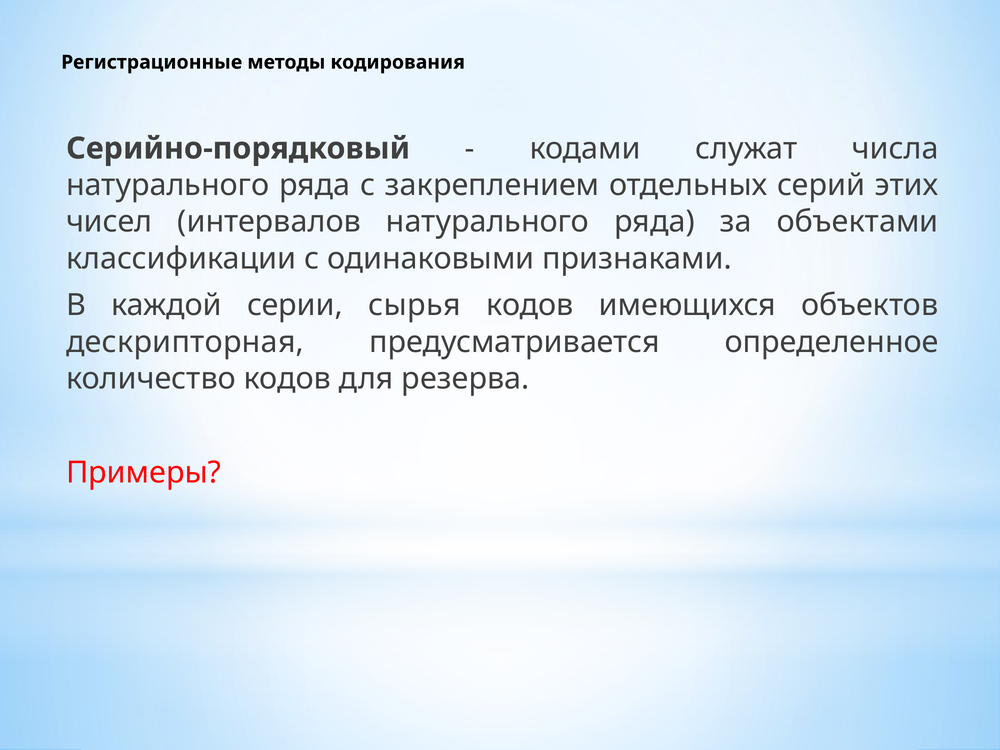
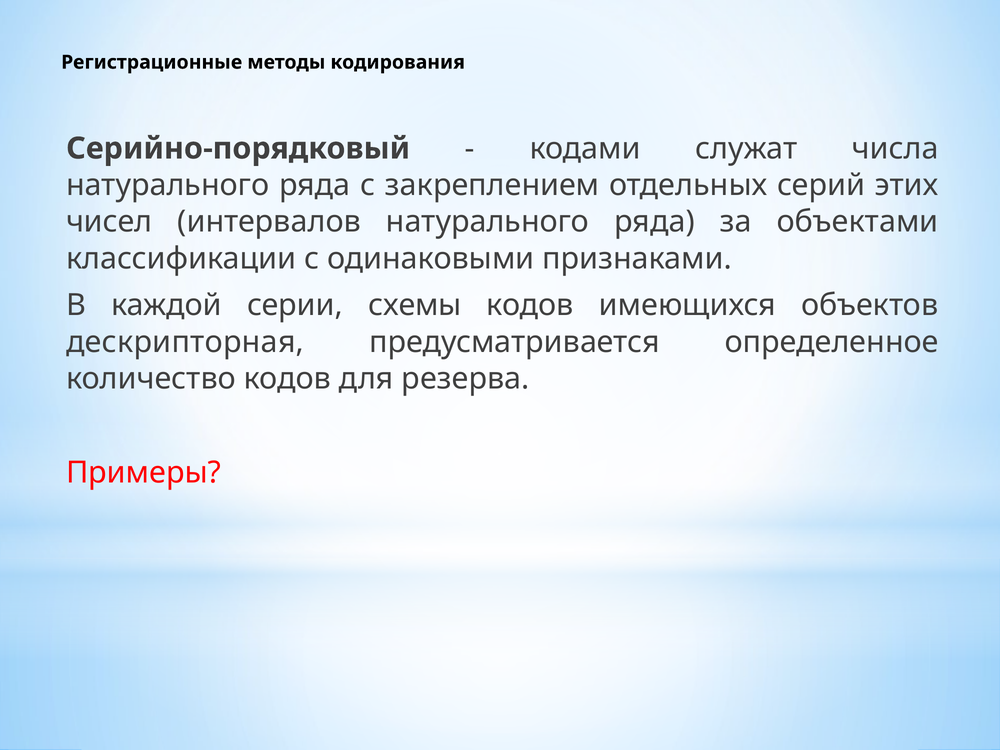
сырья: сырья -> схемы
